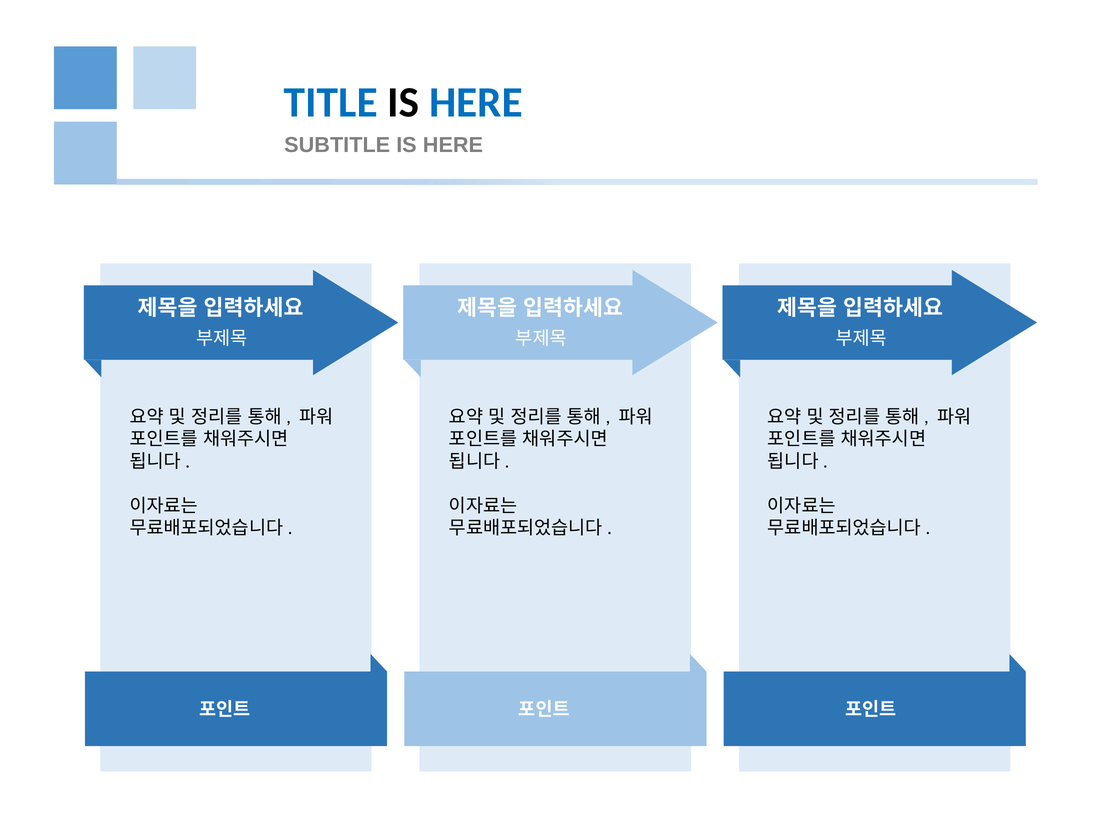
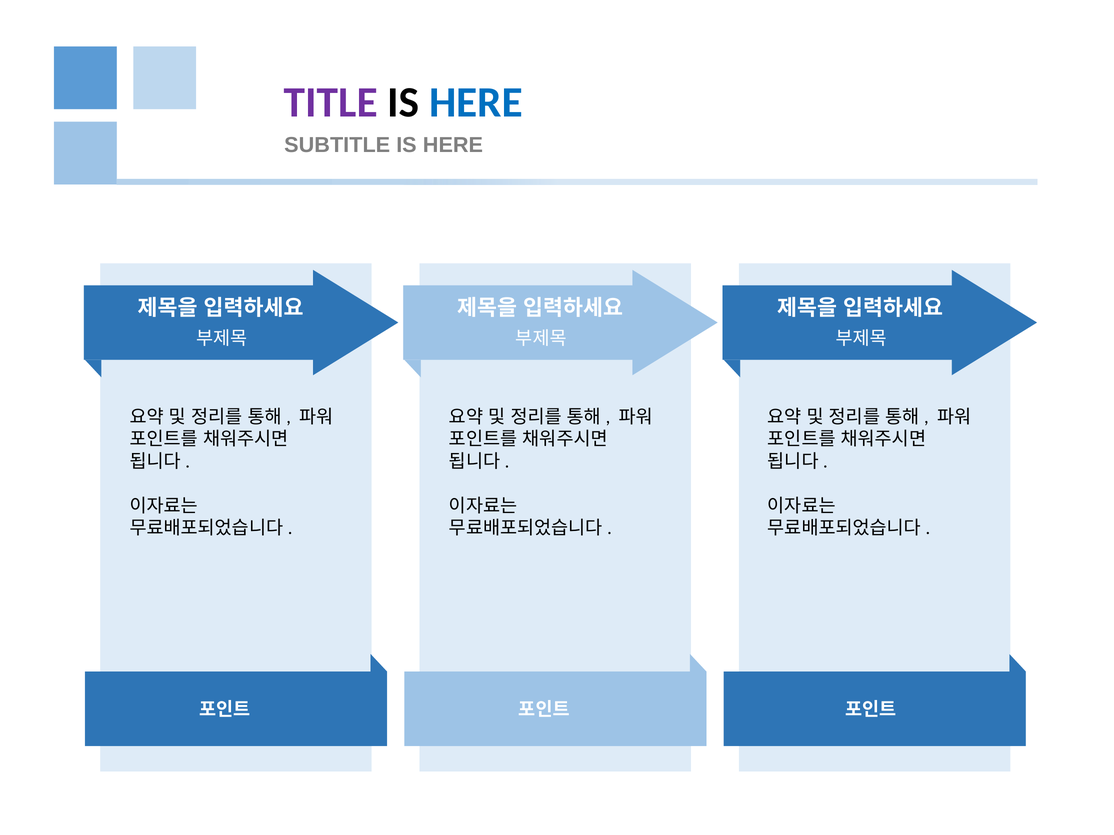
TITLE colour: blue -> purple
